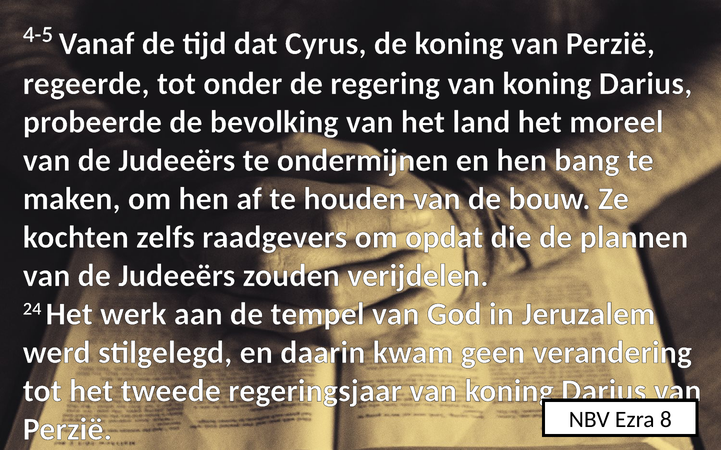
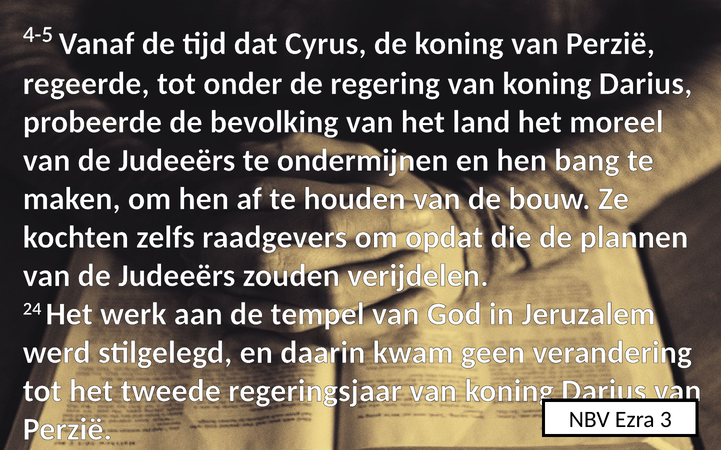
8: 8 -> 3
